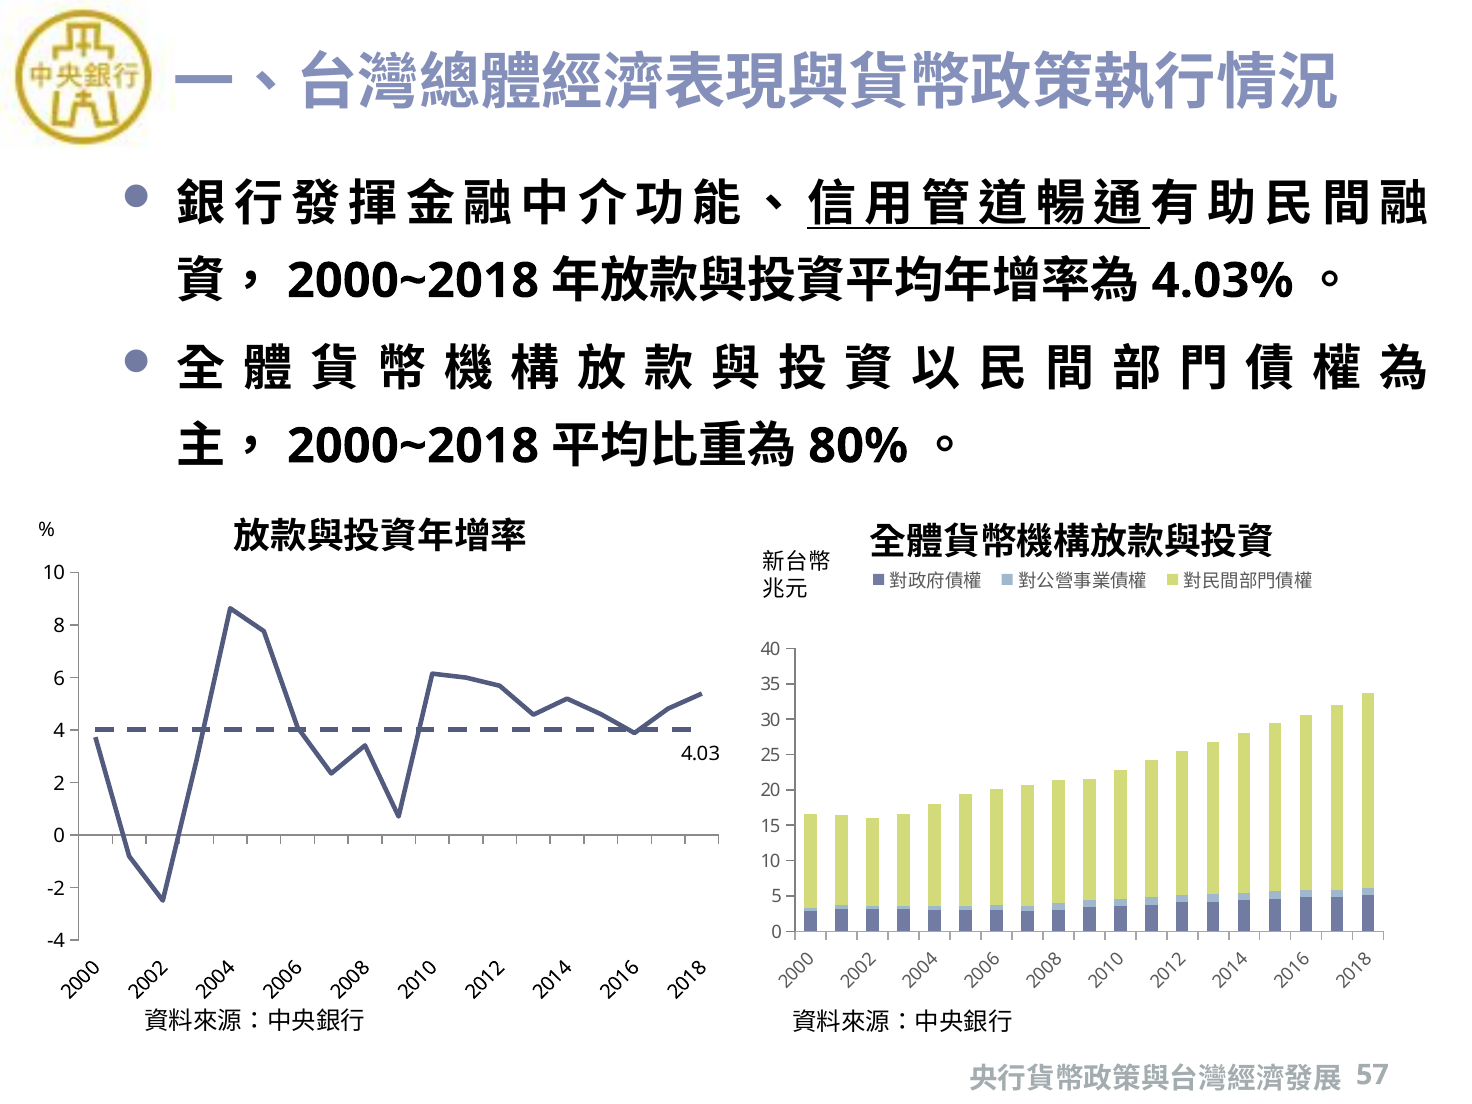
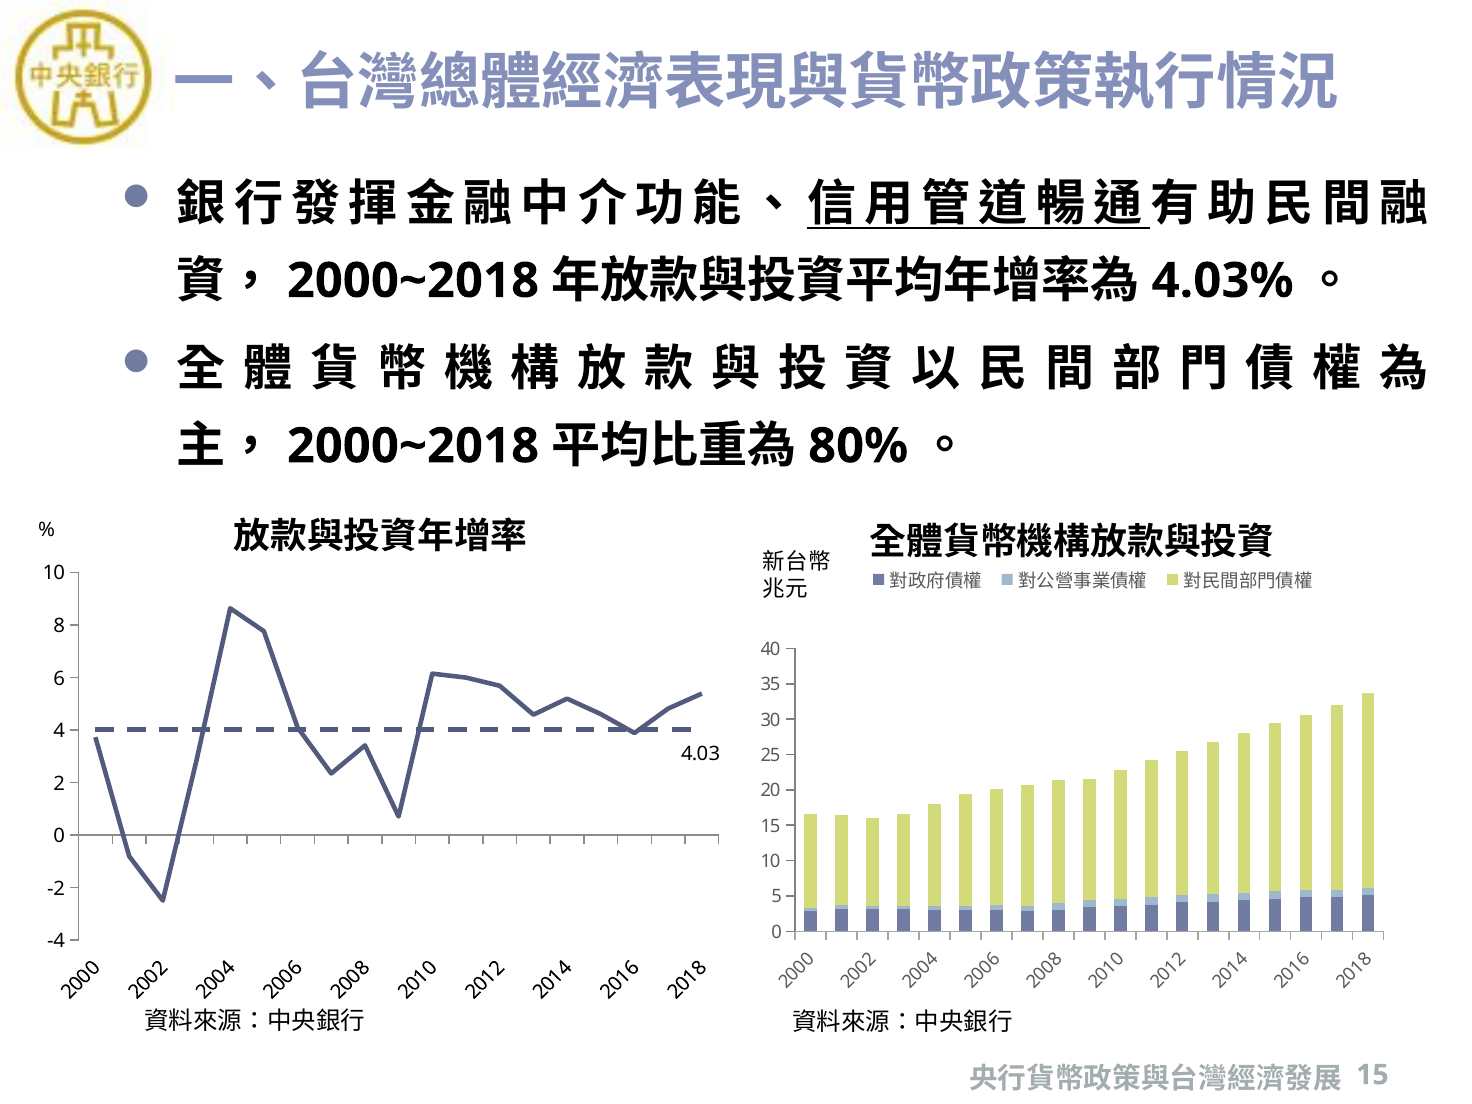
57 at (1372, 1075): 57 -> 15
